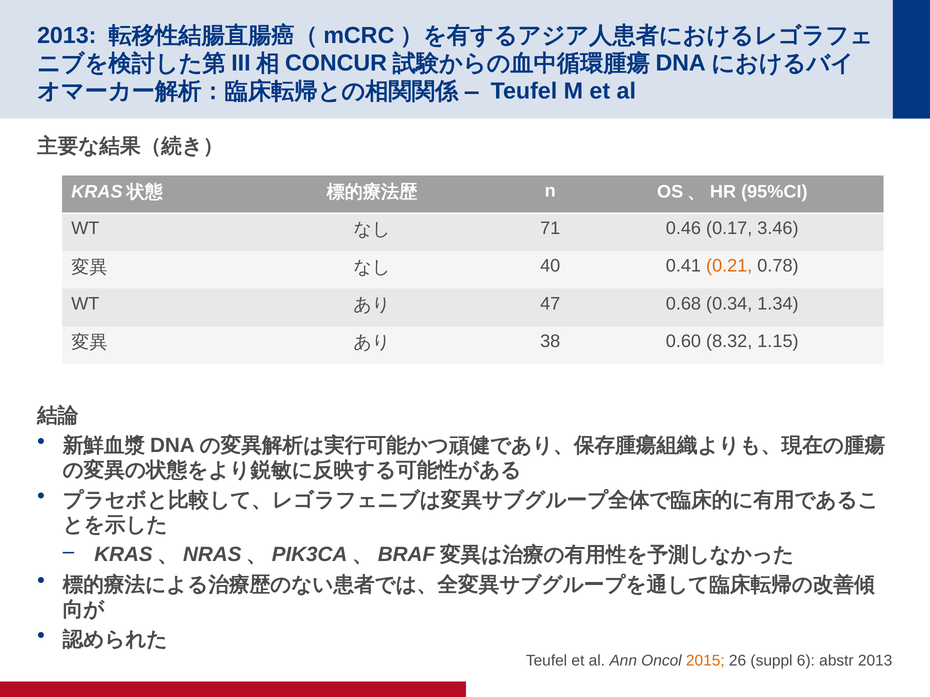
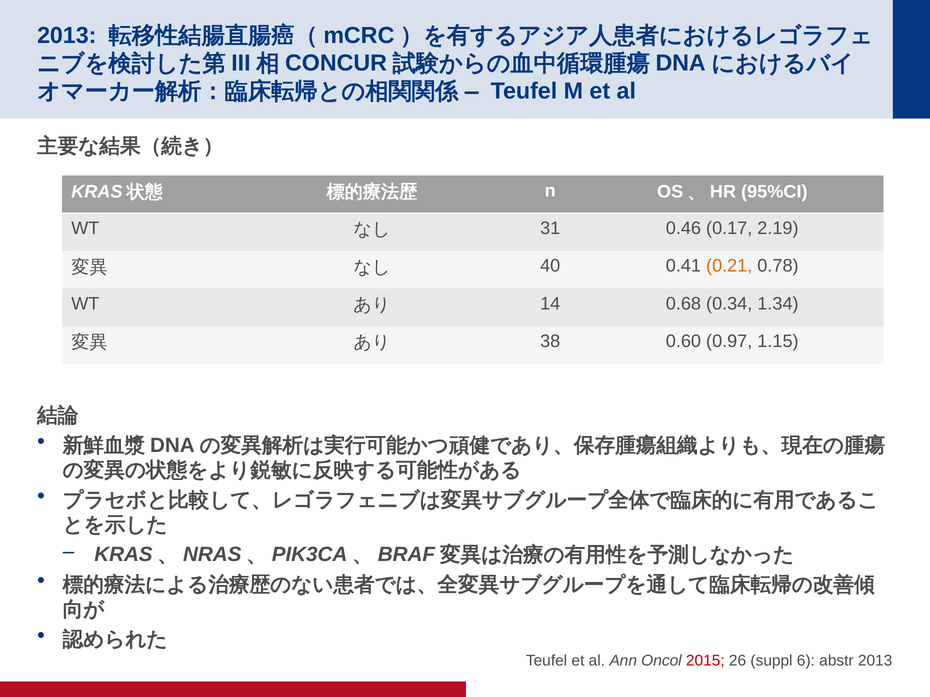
71: 71 -> 31
3.46: 3.46 -> 2.19
47: 47 -> 14
8.32: 8.32 -> 0.97
2015 colour: orange -> red
